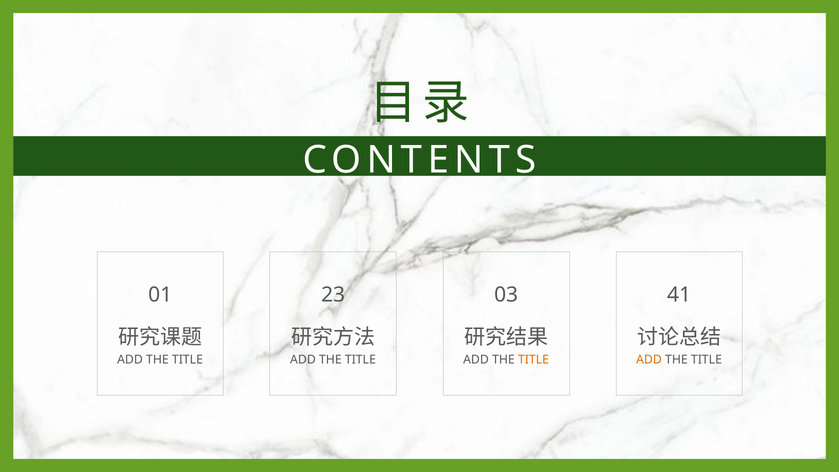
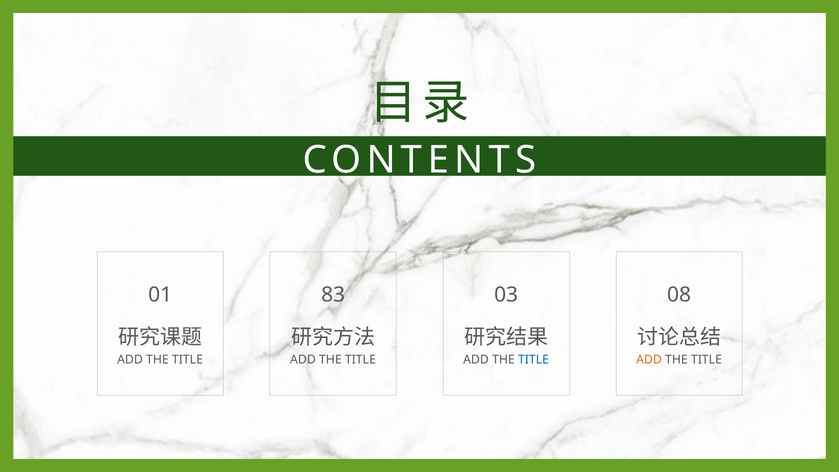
23: 23 -> 83
41: 41 -> 08
TITLE at (534, 360) colour: orange -> blue
